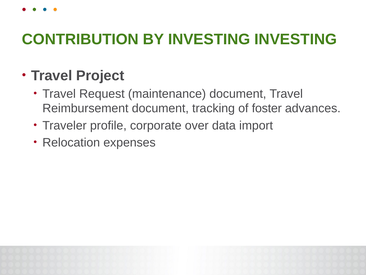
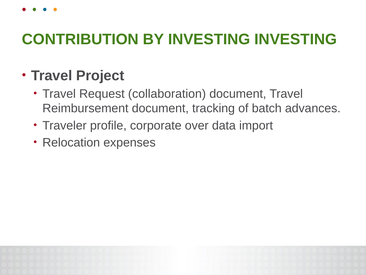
maintenance: maintenance -> collaboration
foster: foster -> batch
